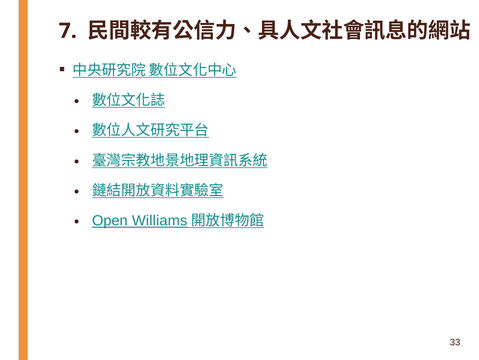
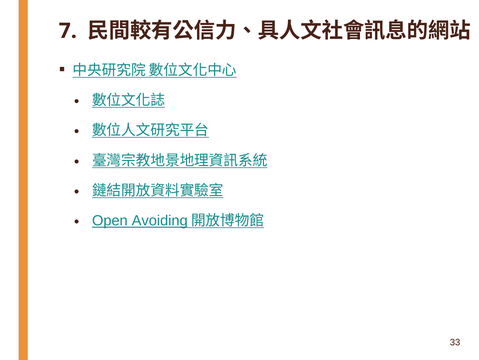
Williams: Williams -> Avoiding
